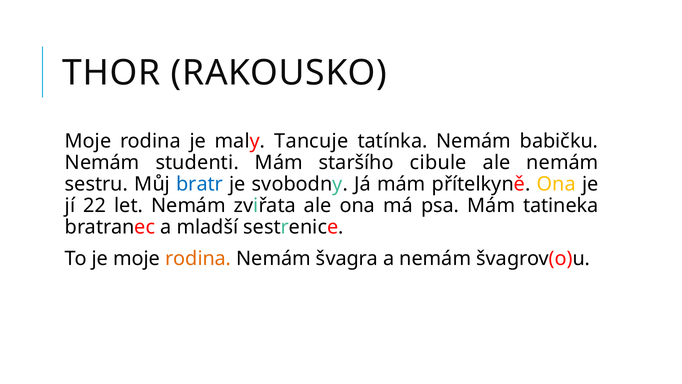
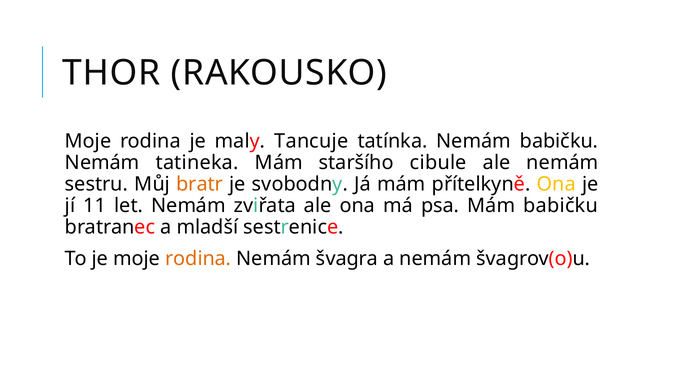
studenti: studenti -> tatineka
bratr colour: blue -> orange
22: 22 -> 11
Mám tatineka: tatineka -> babičku
